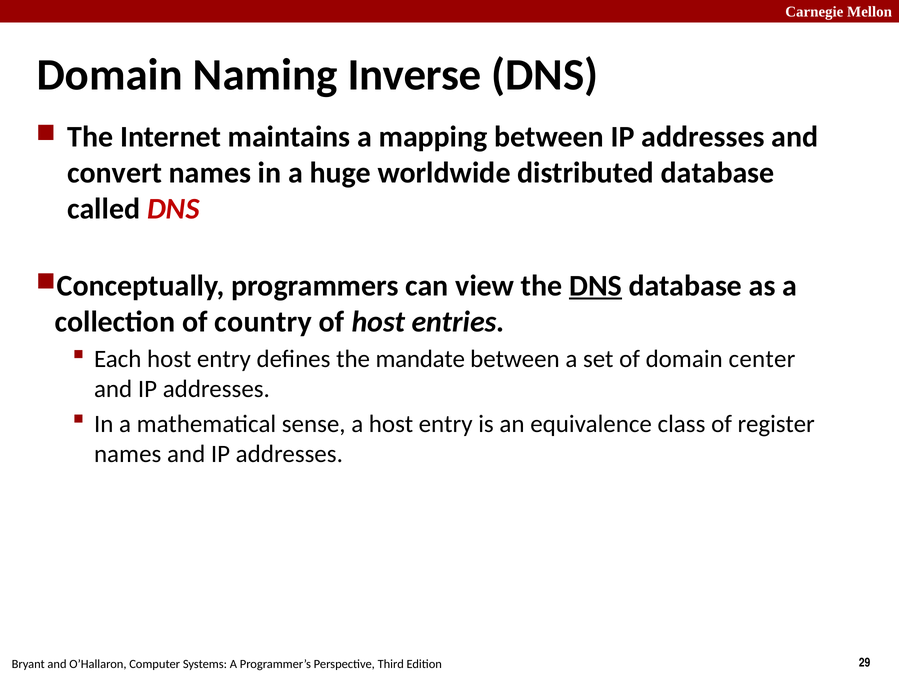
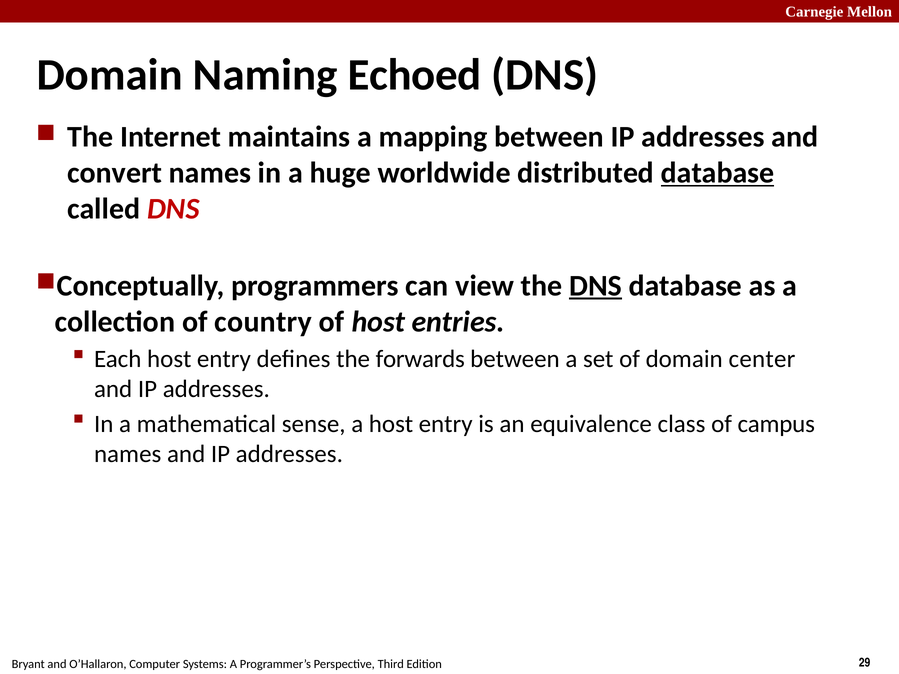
Inverse: Inverse -> Echoed
database at (718, 173) underline: none -> present
mandate: mandate -> forwards
register: register -> campus
